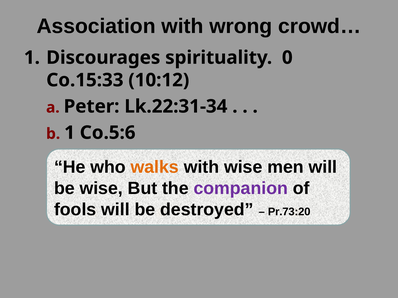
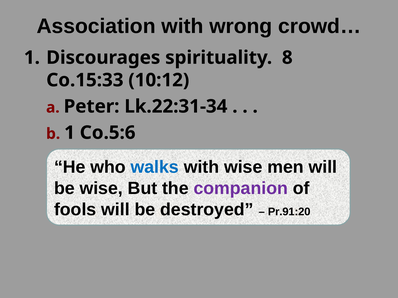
0: 0 -> 8
walks colour: orange -> blue
Pr.73:20: Pr.73:20 -> Pr.91:20
